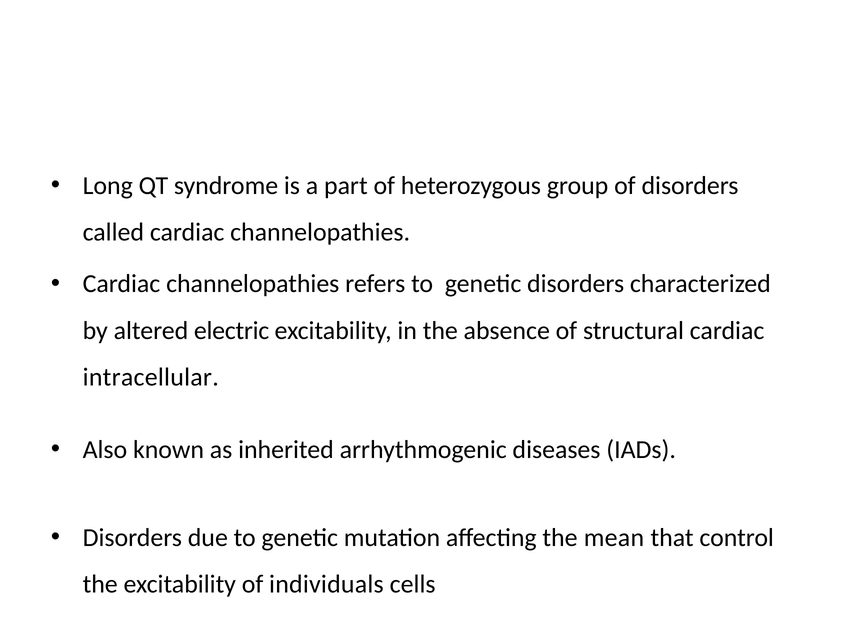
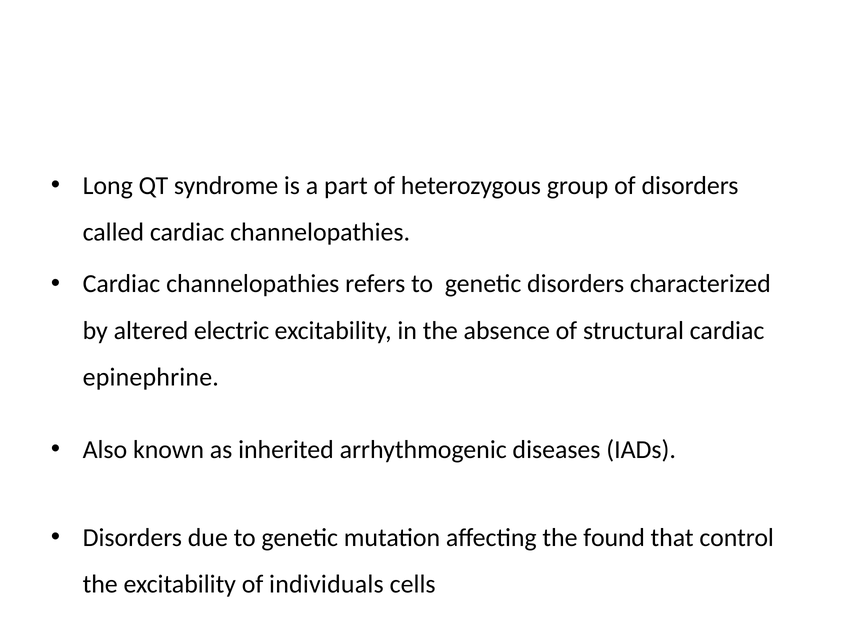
intracellular: intracellular -> epinephrine
mean: mean -> found
